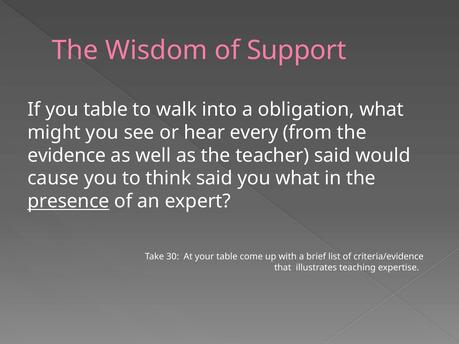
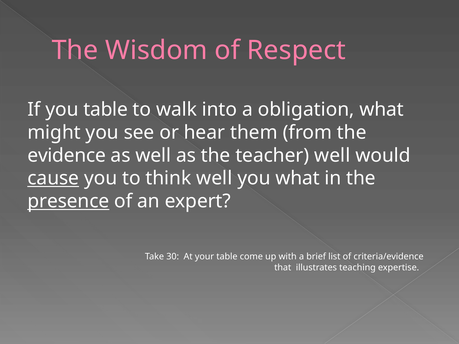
Support: Support -> Respect
every: every -> them
teacher said: said -> well
cause underline: none -> present
think said: said -> well
